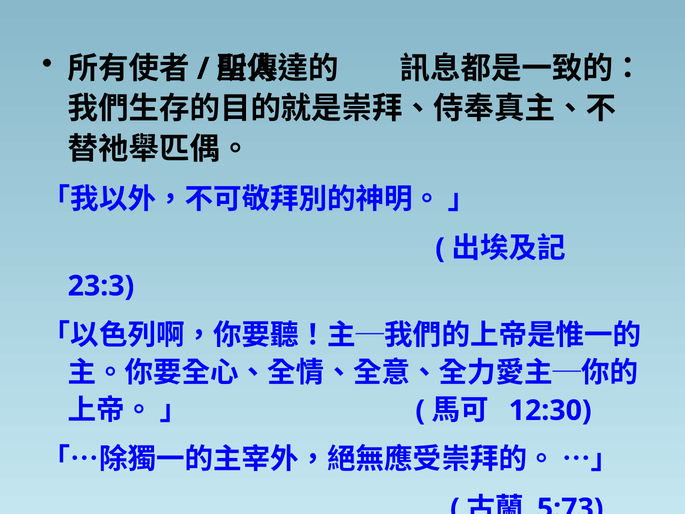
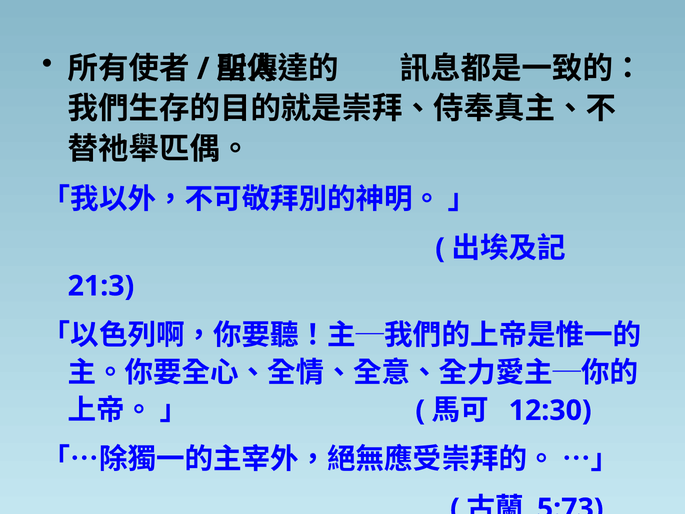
23:3: 23:3 -> 21:3
